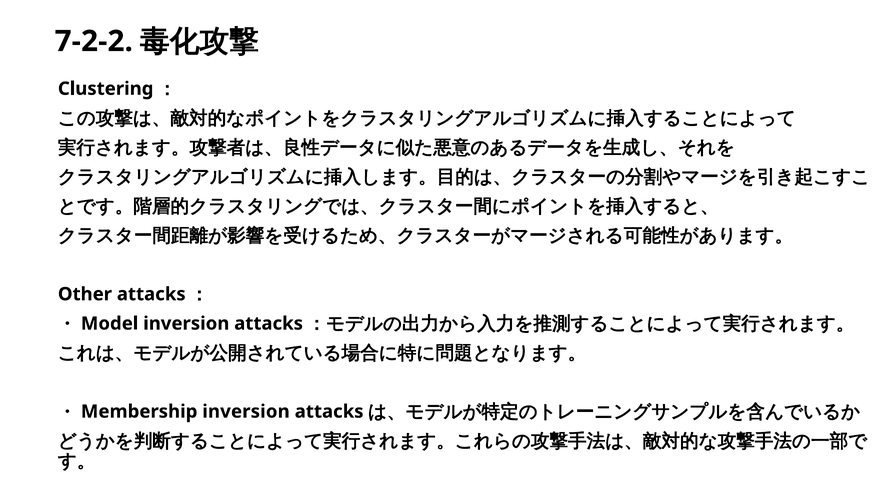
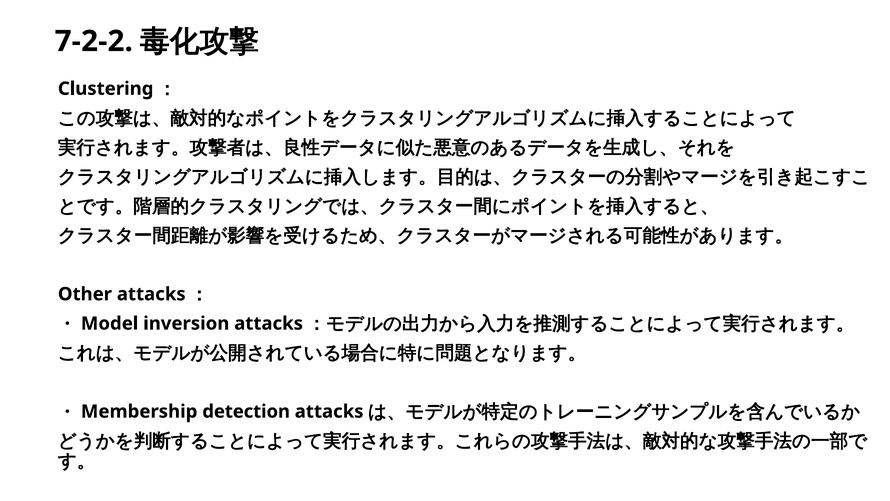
inversion at (246, 411): inversion -> detection
